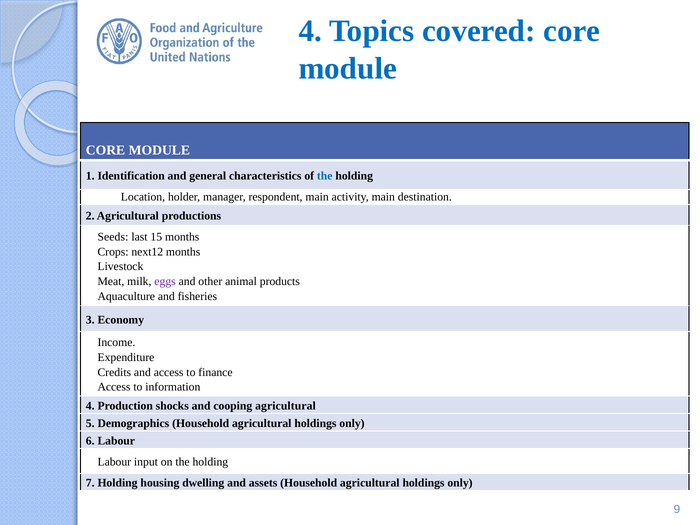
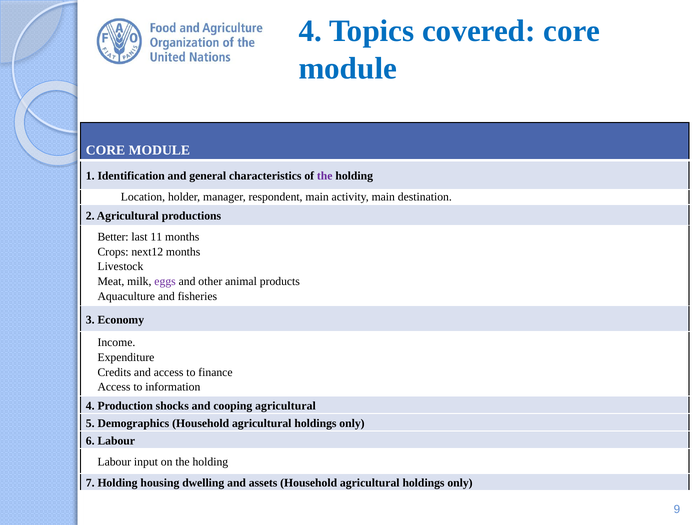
the at (325, 176) colour: blue -> purple
Seeds: Seeds -> Better
15: 15 -> 11
